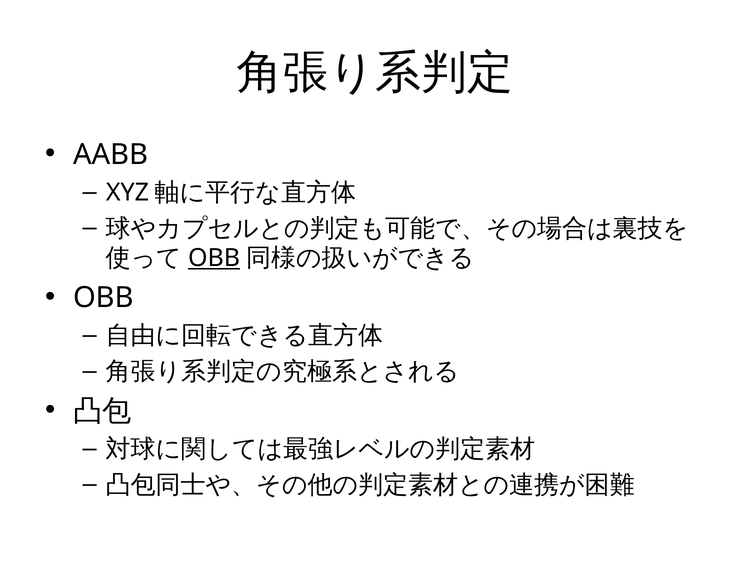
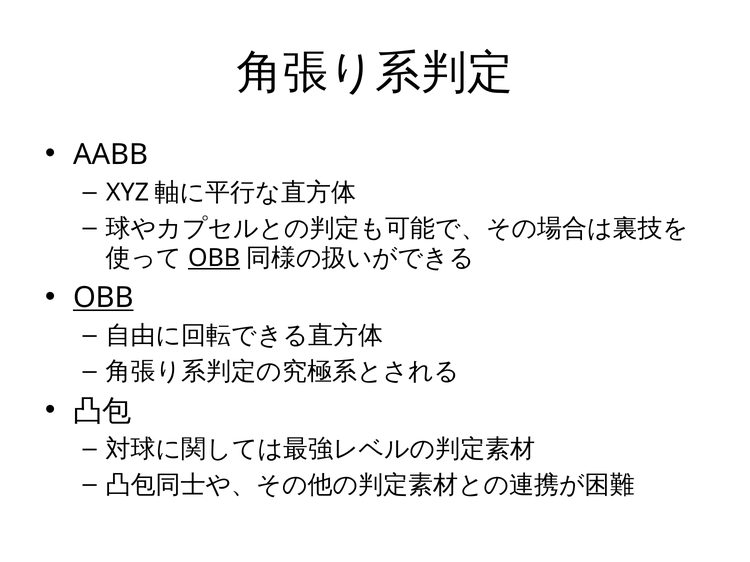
OBB at (103, 298) underline: none -> present
